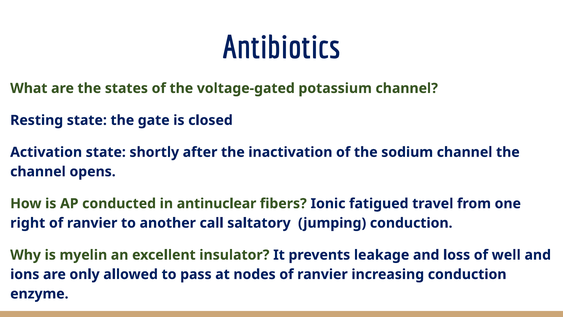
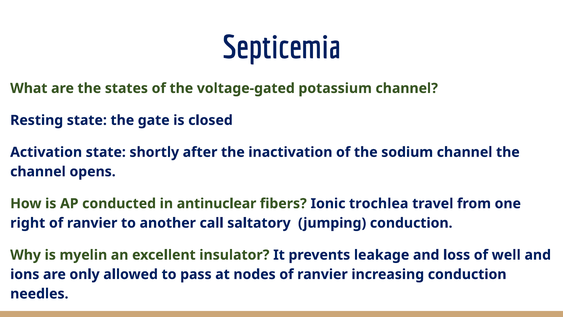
Antibiotics: Antibiotics -> Septicemia
fatigued: fatigued -> trochlea
enzyme: enzyme -> needles
